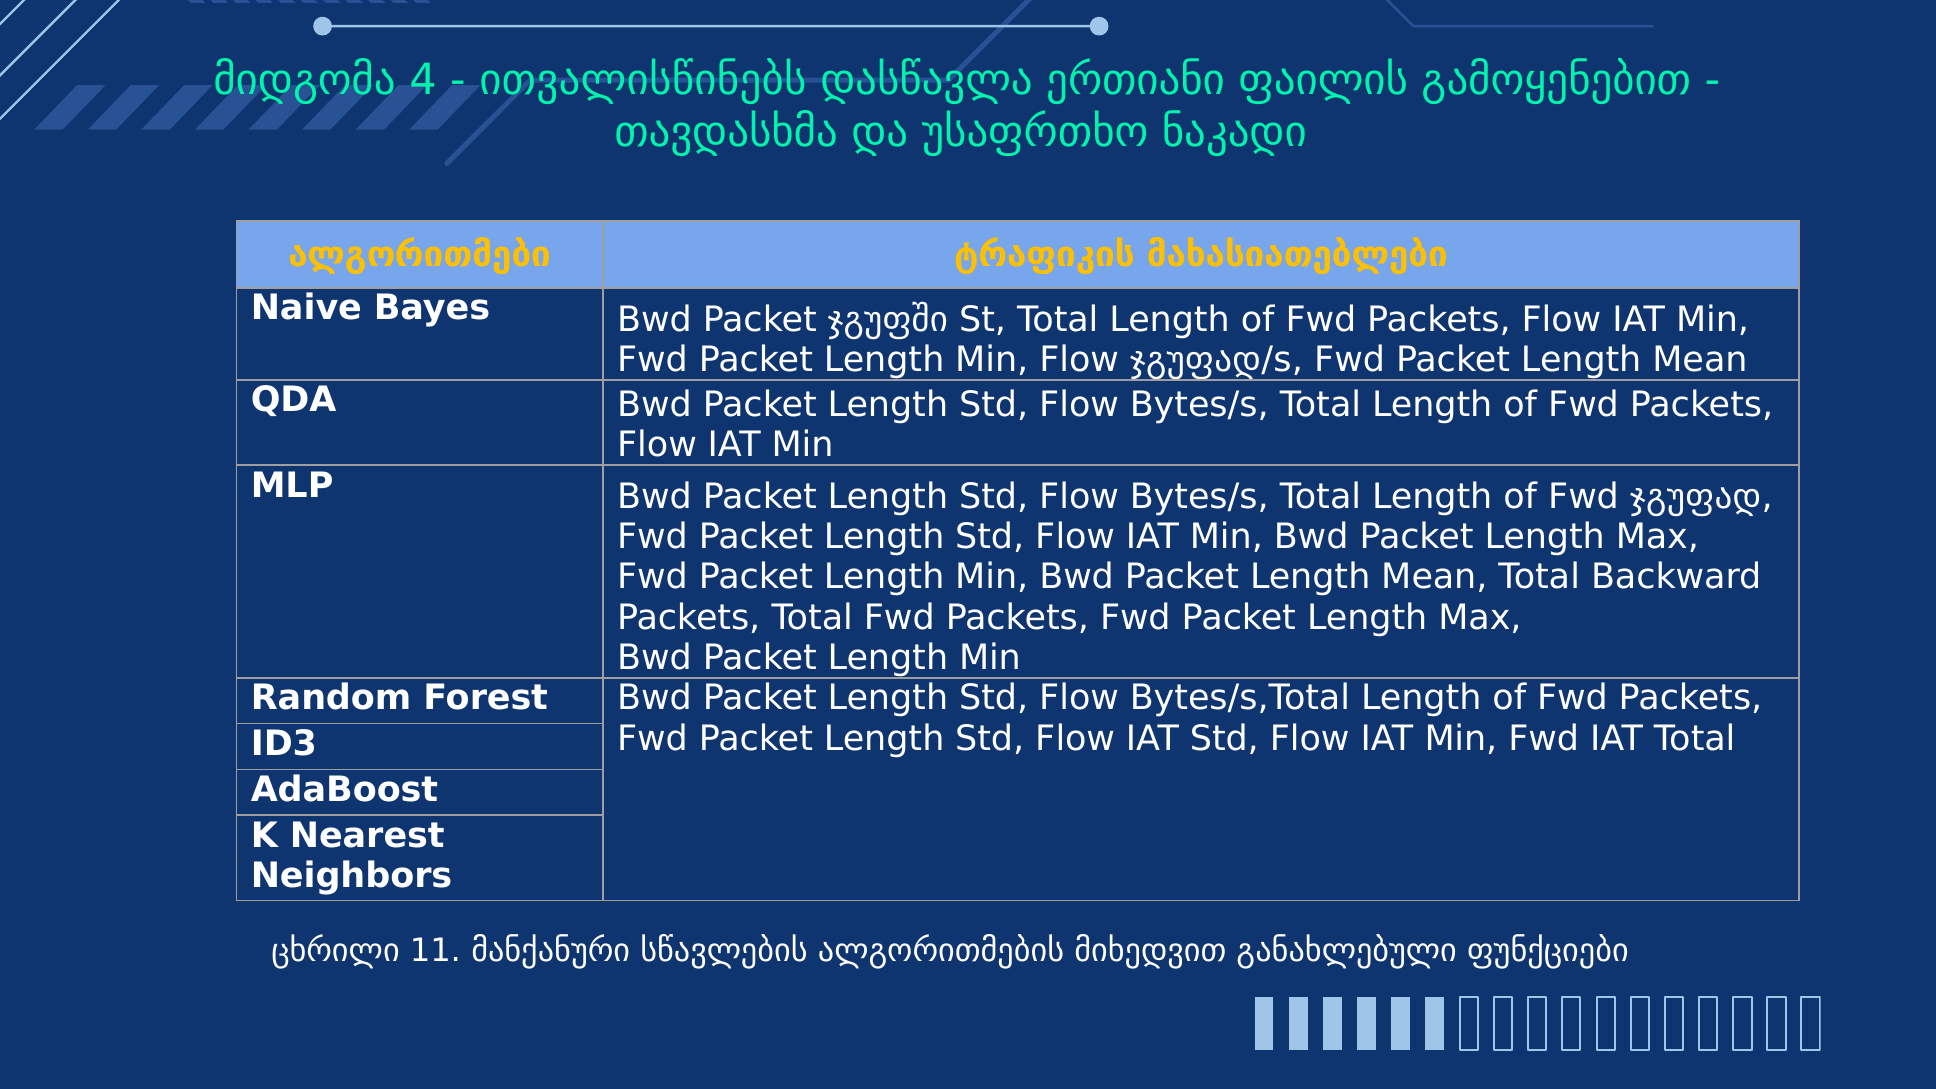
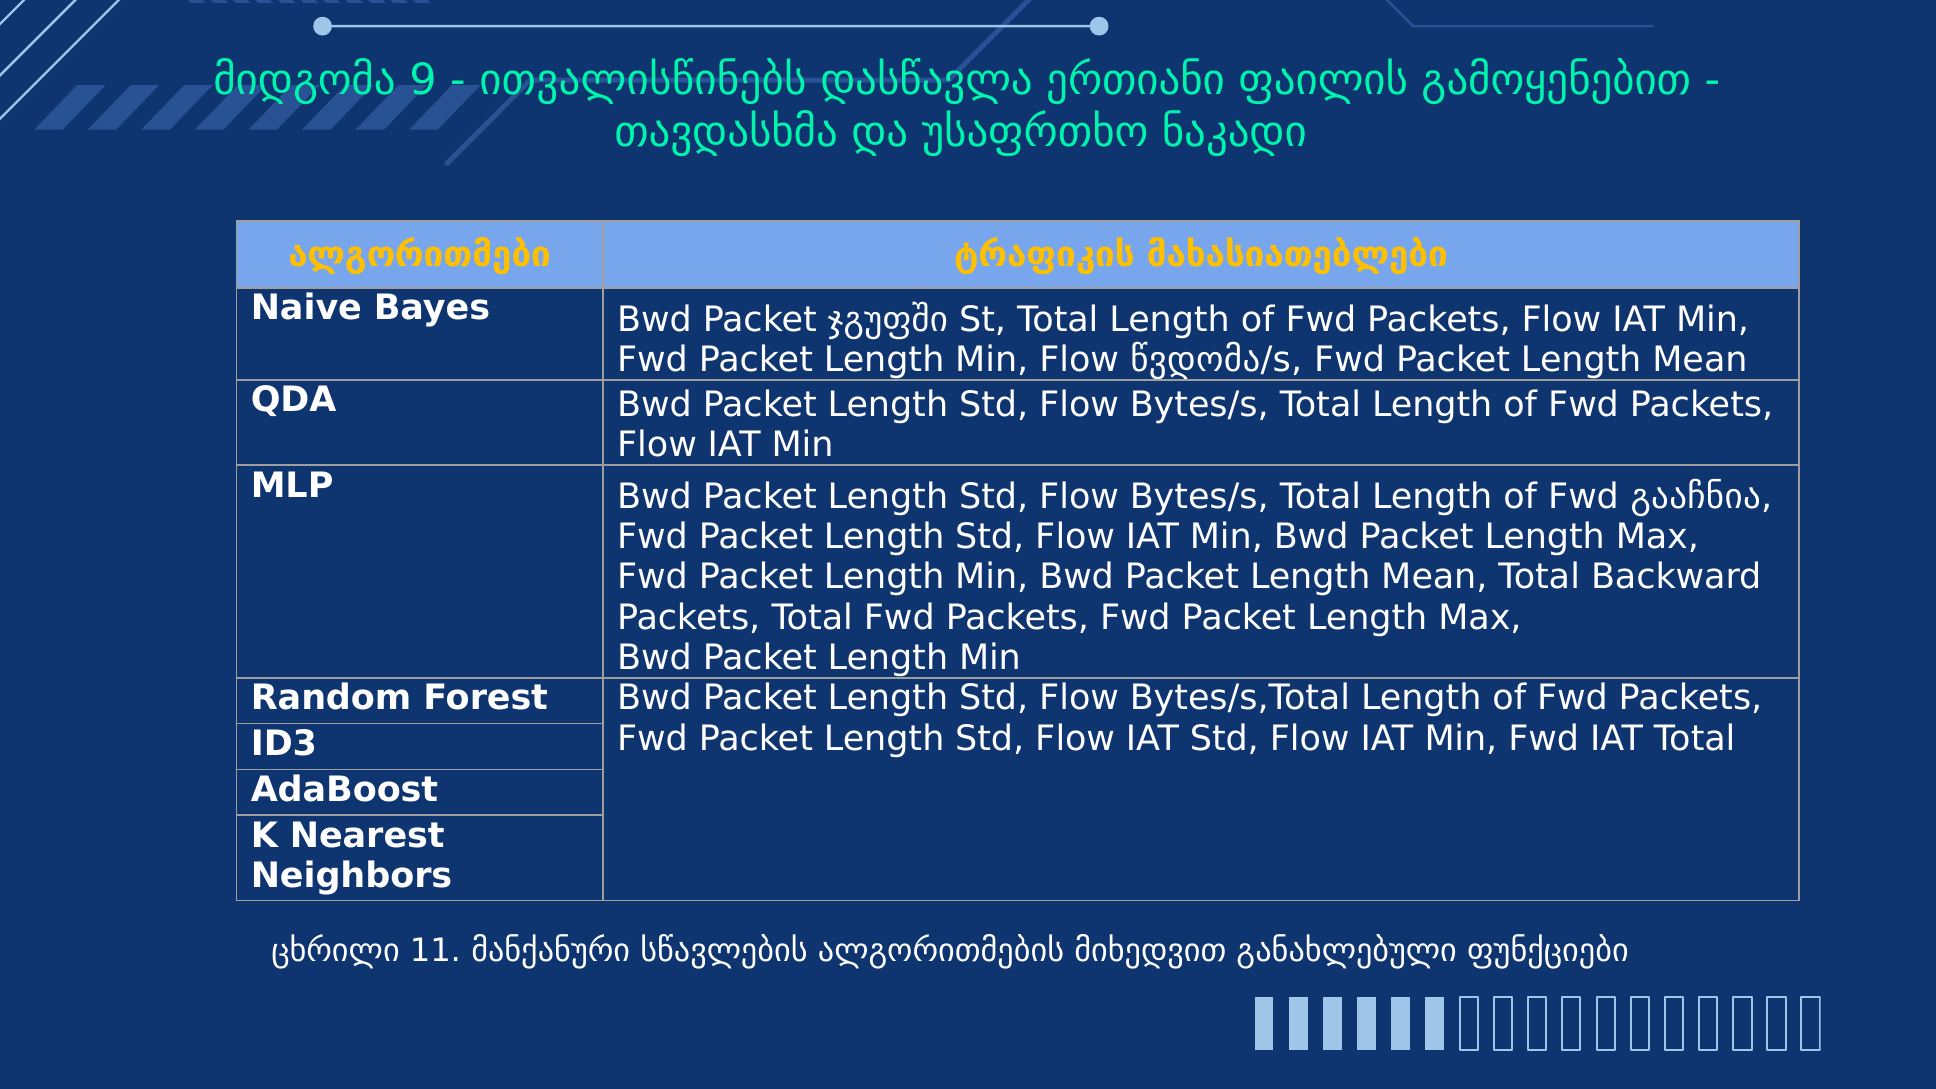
4: 4 -> 9
ჯგუფად/s: ჯგუფად/s -> წვდომა/s
ჯგუფად: ჯგუფად -> გააჩნია
